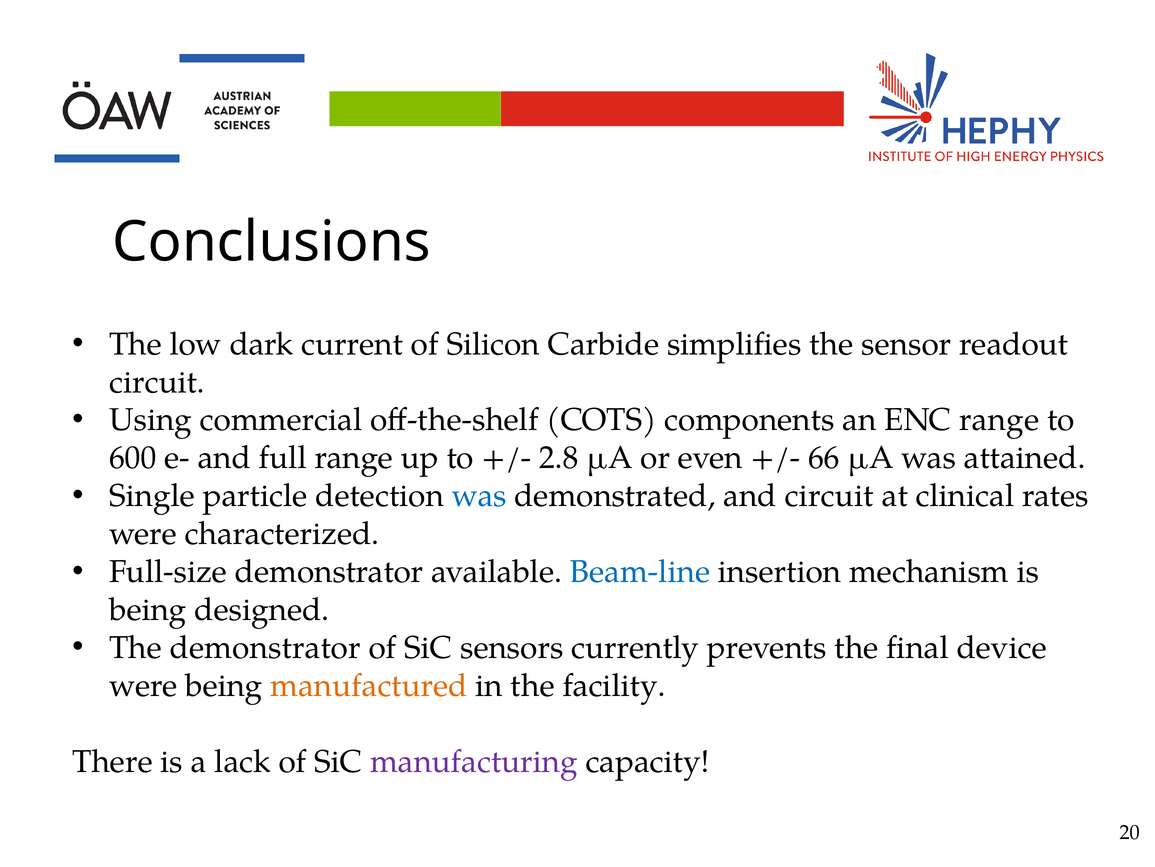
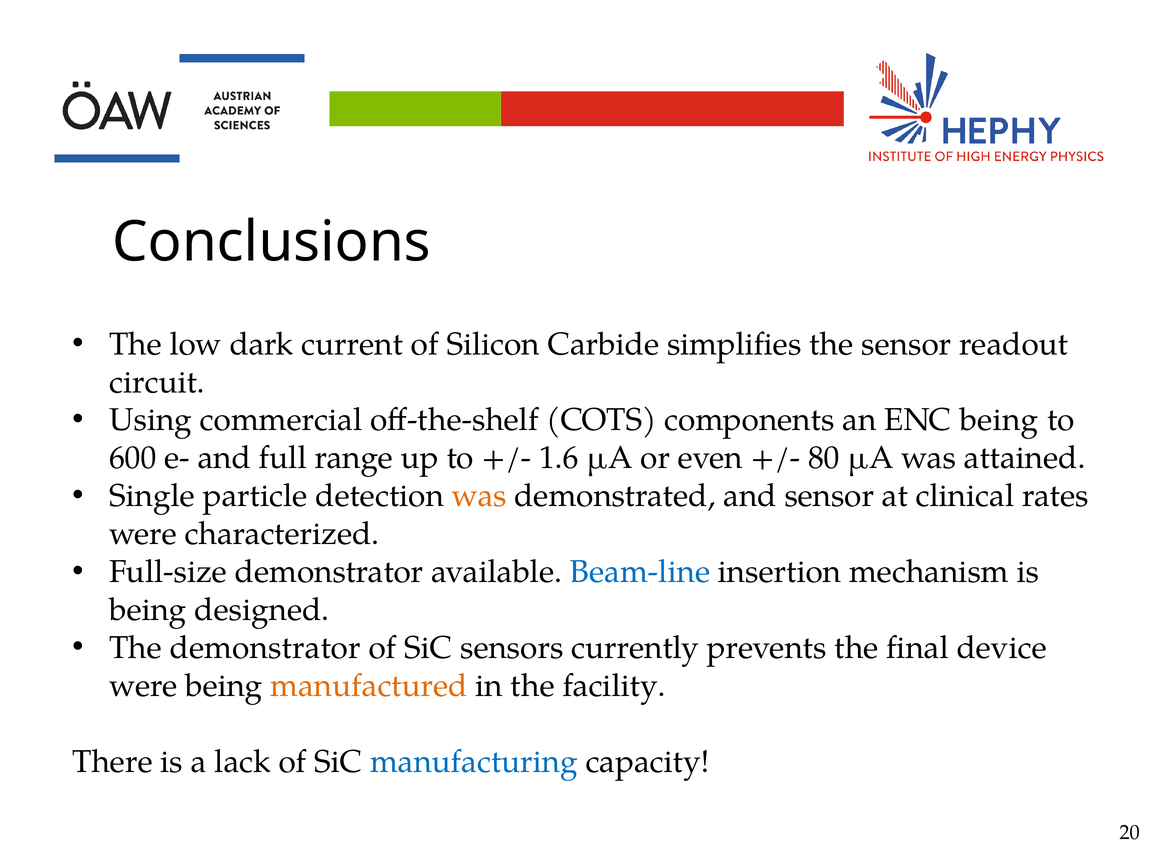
ENC range: range -> being
2.8: 2.8 -> 1.6
66: 66 -> 80
was at (479, 496) colour: blue -> orange
and circuit: circuit -> sensor
manufacturing colour: purple -> blue
